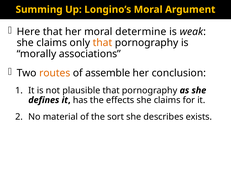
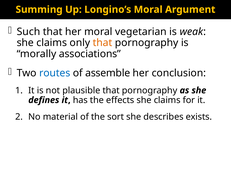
Here: Here -> Such
determine: determine -> vegetarian
routes colour: orange -> blue
